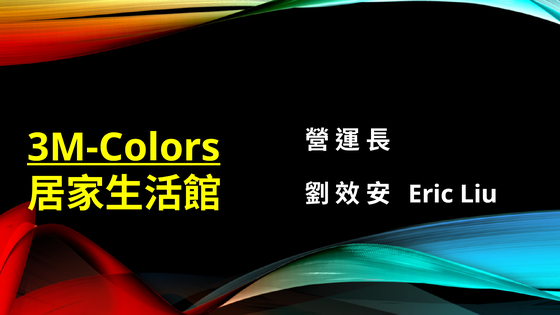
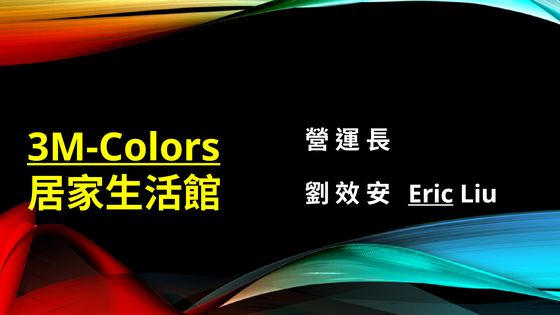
Eric underline: none -> present
